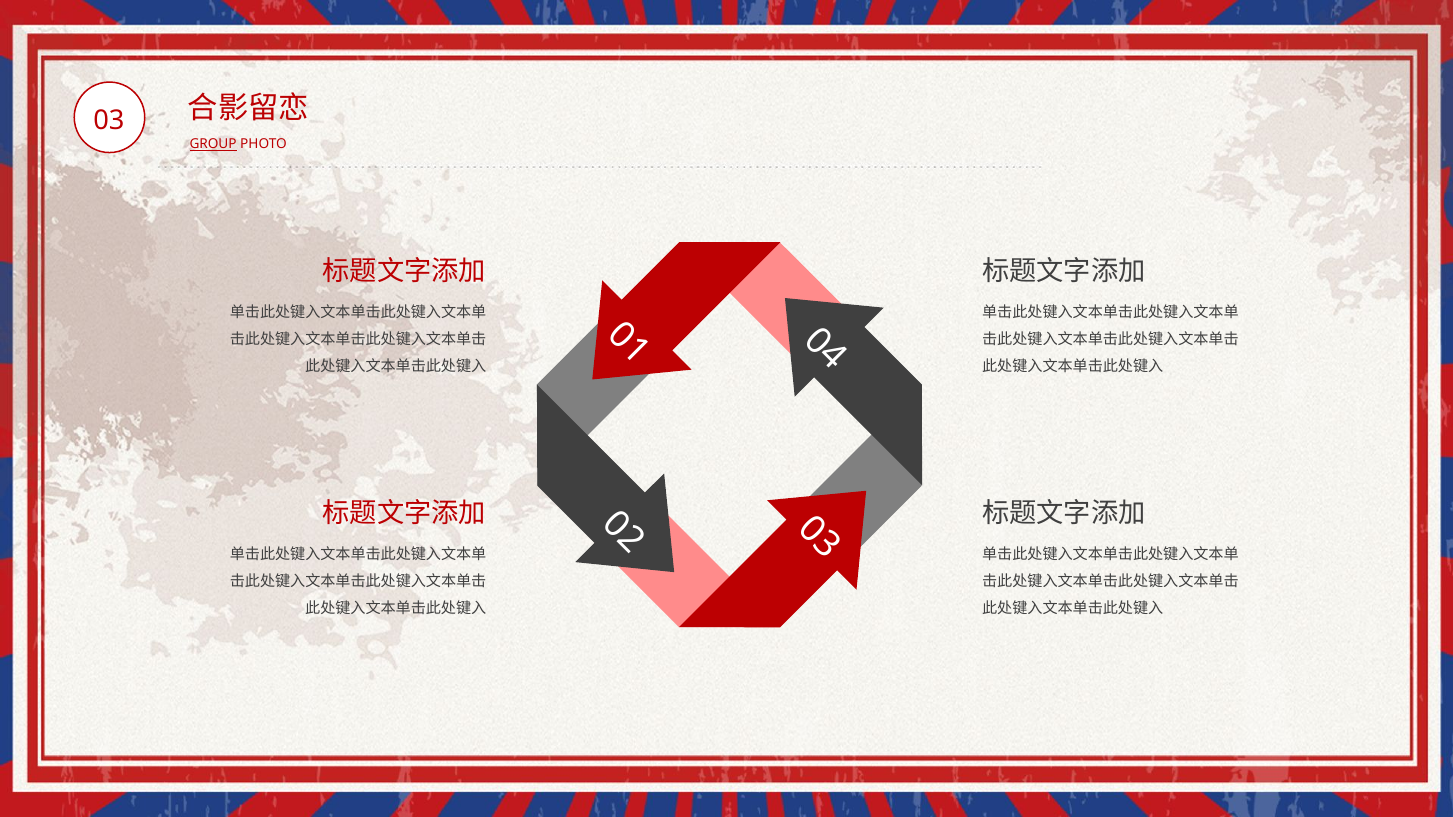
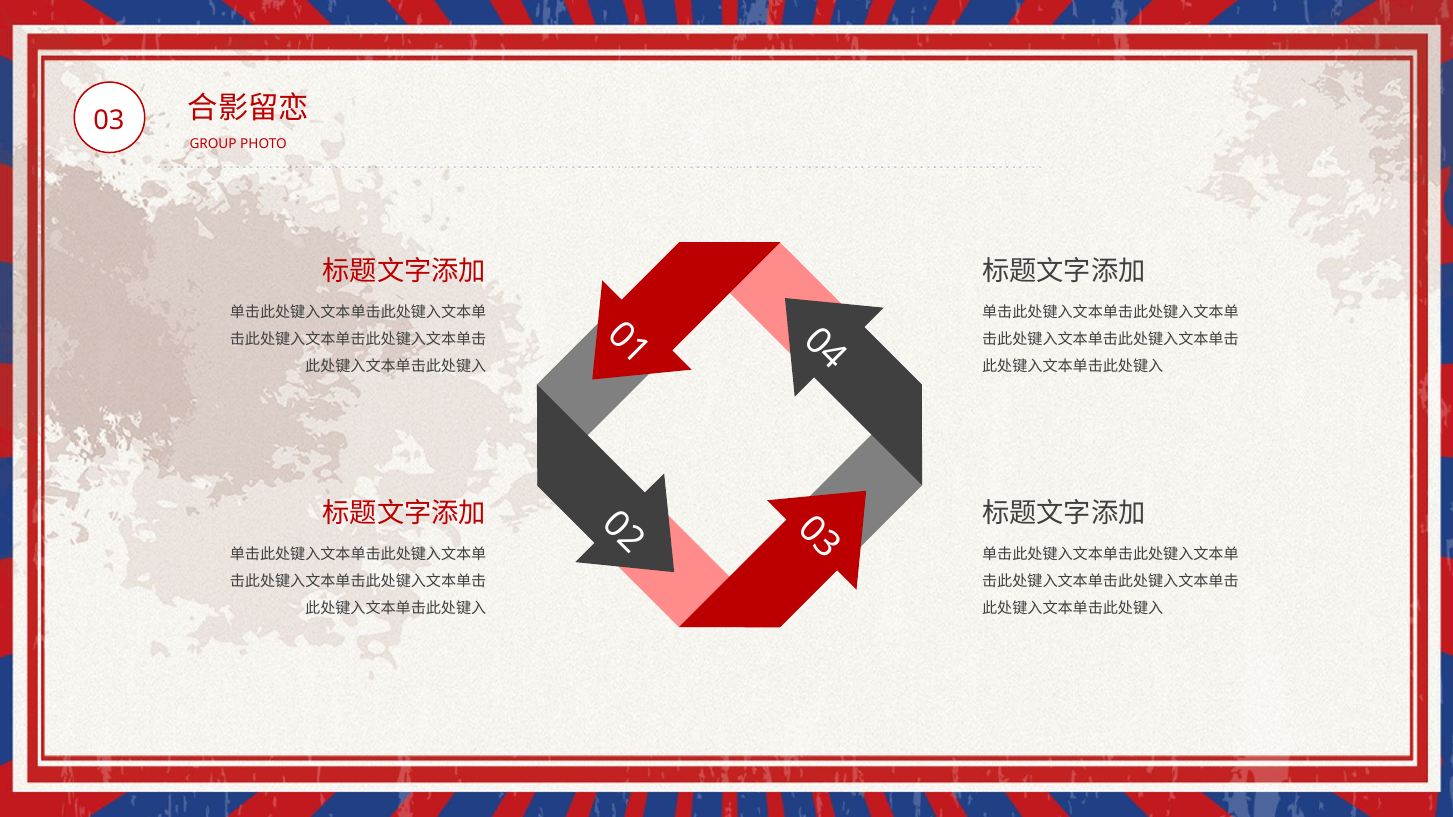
GROUP underline: present -> none
